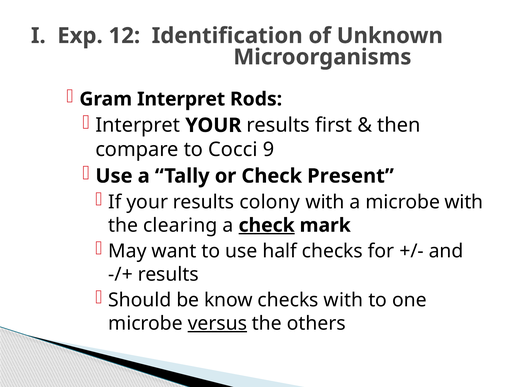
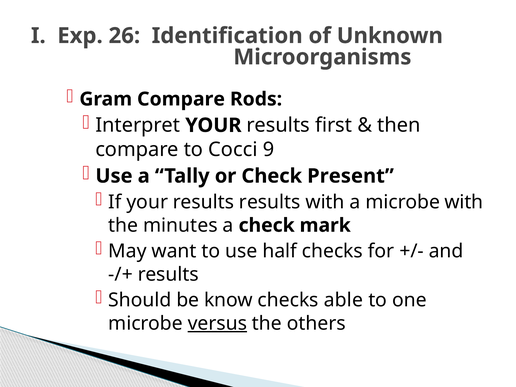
12: 12 -> 26
Gram Interpret: Interpret -> Compare
results colony: colony -> results
clearing: clearing -> minutes
check at (267, 225) underline: present -> none
checks with: with -> able
